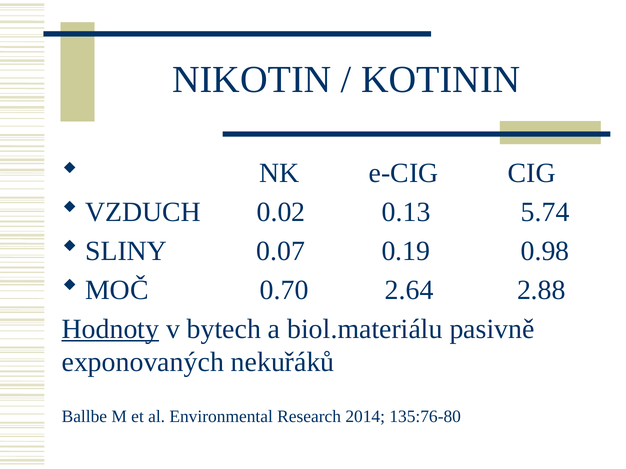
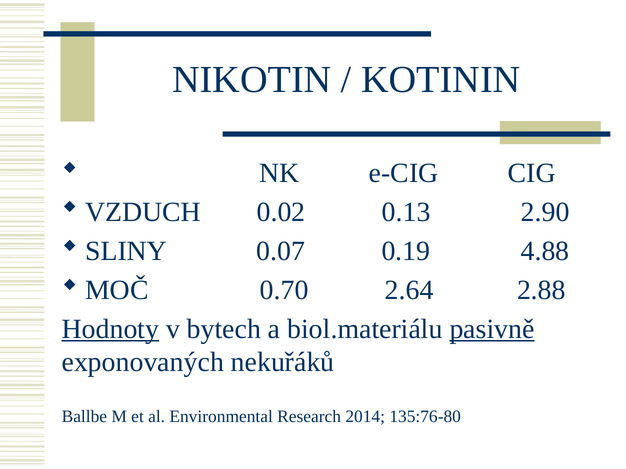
5.74: 5.74 -> 2.90
0.98: 0.98 -> 4.88
pasivně underline: none -> present
